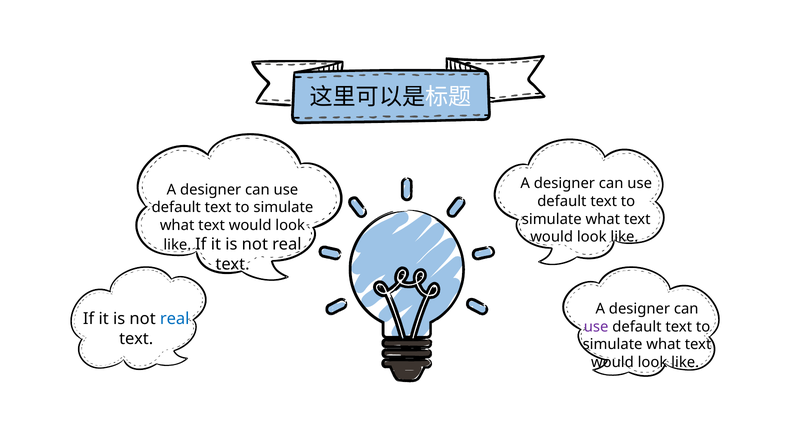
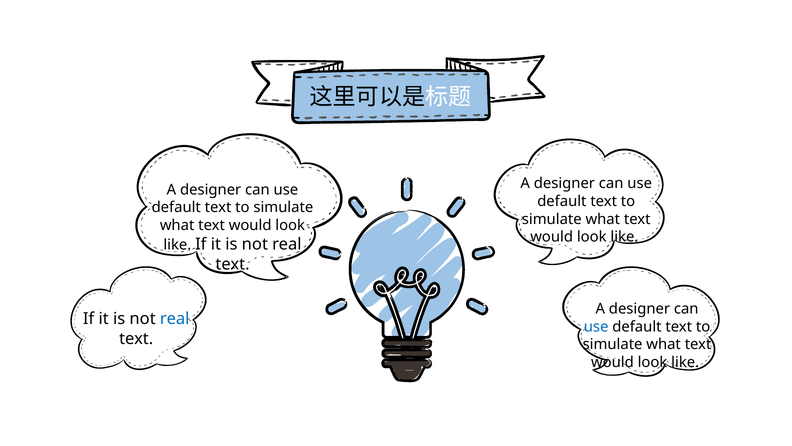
use at (596, 326) colour: purple -> blue
